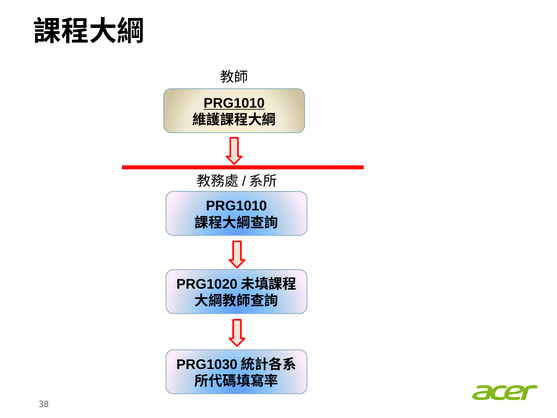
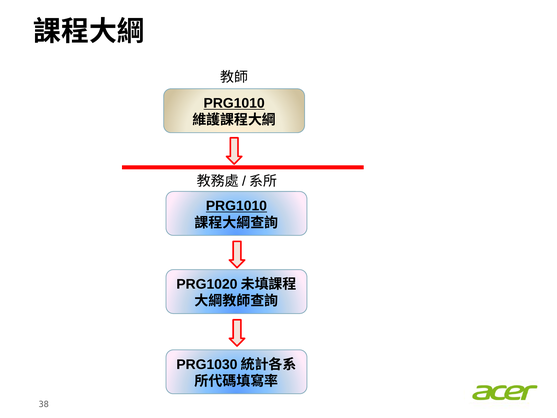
PRG1010 at (236, 206) underline: none -> present
